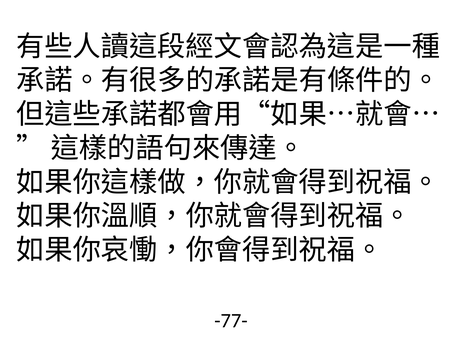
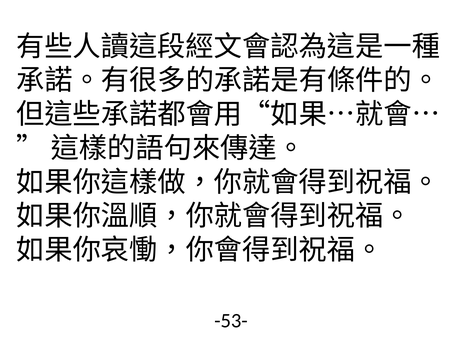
-77-: -77- -> -53-
